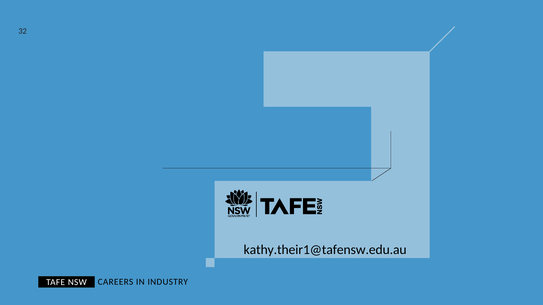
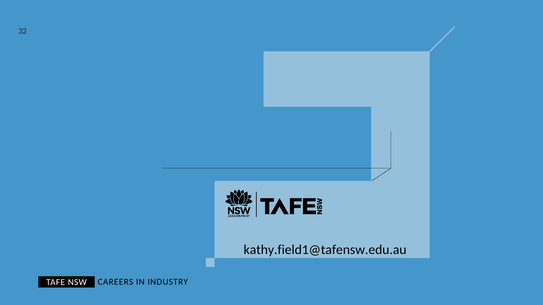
kathy.their1@tafensw.edu.au: kathy.their1@tafensw.edu.au -> kathy.field1@tafensw.edu.au
